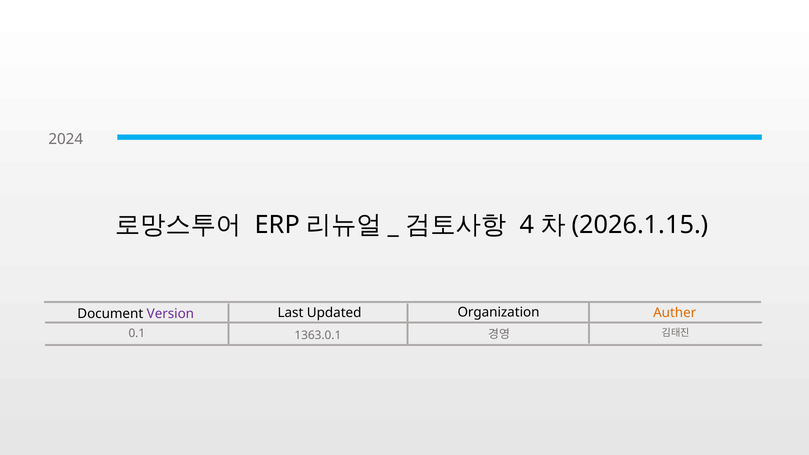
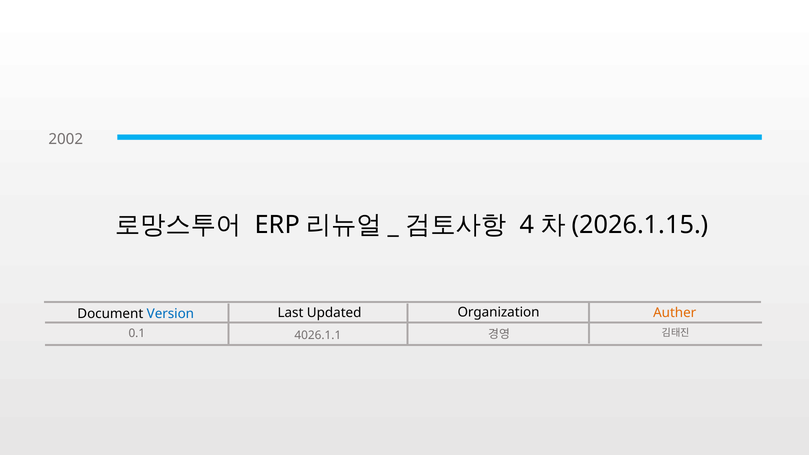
2024: 2024 -> 2002
Version colour: purple -> blue
1363.0.1: 1363.0.1 -> 4026.1.1
